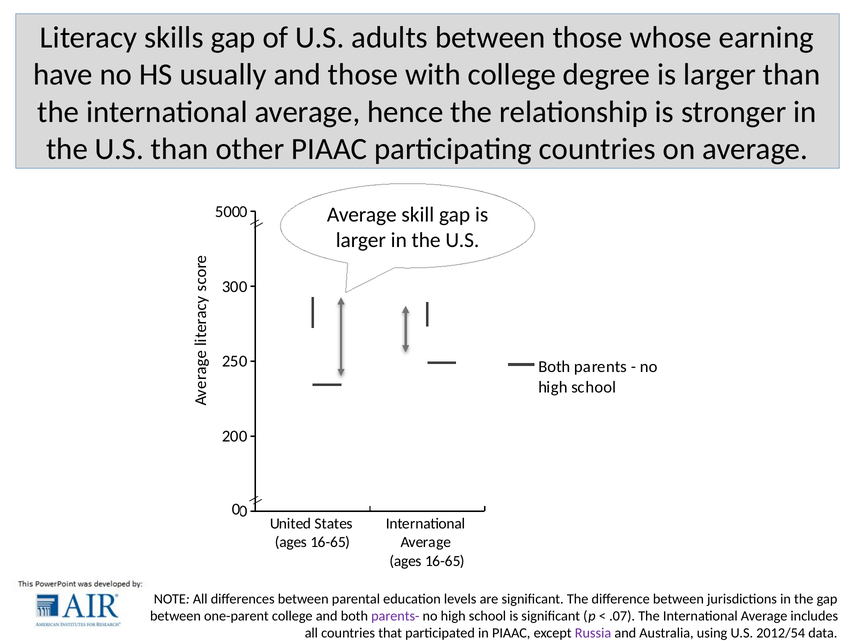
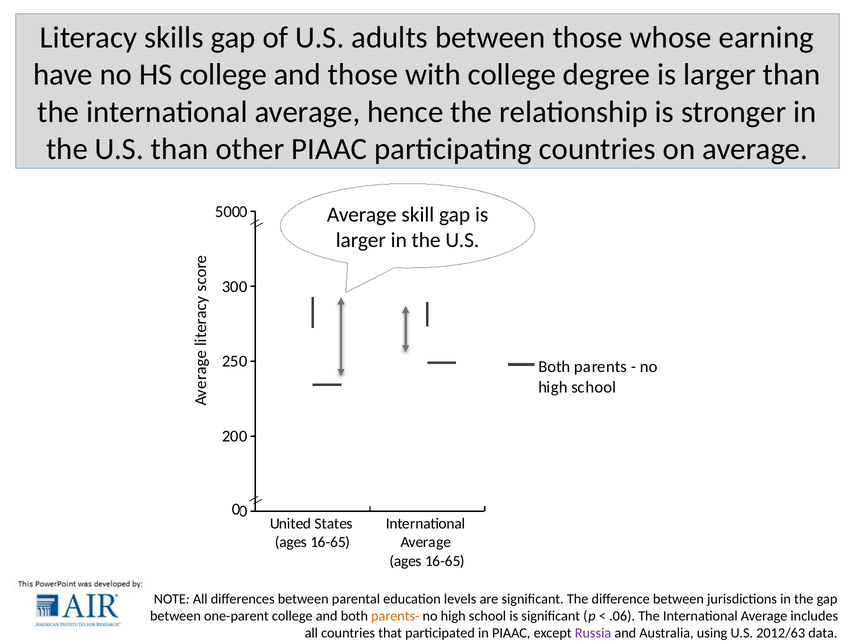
HS usually: usually -> college
parents- colour: purple -> orange
.07: .07 -> .06
2012/54: 2012/54 -> 2012/63
